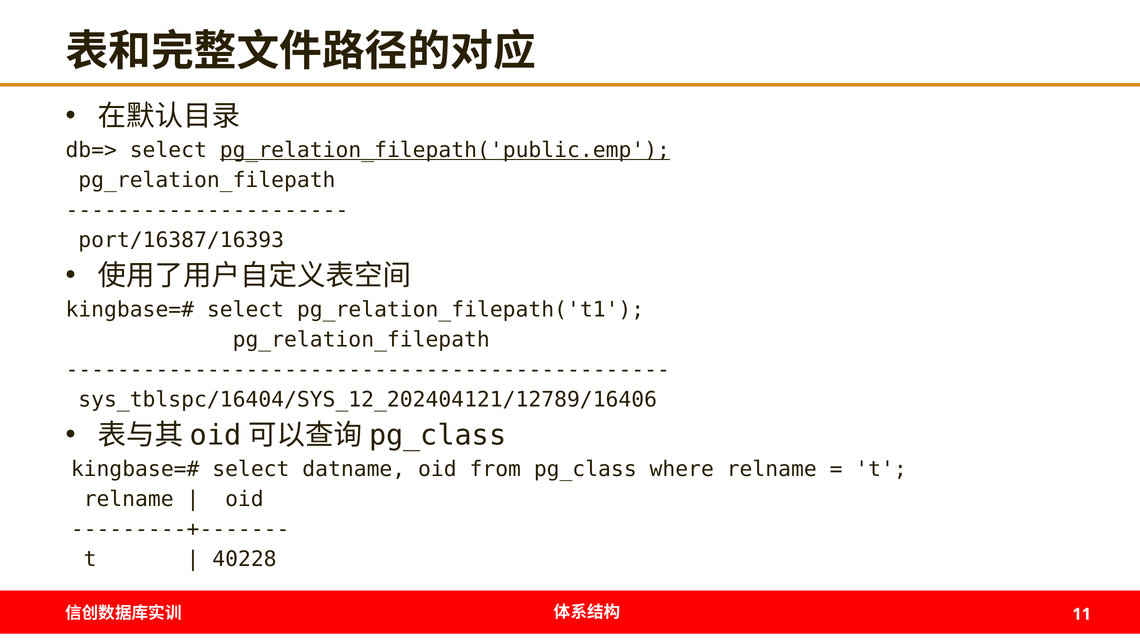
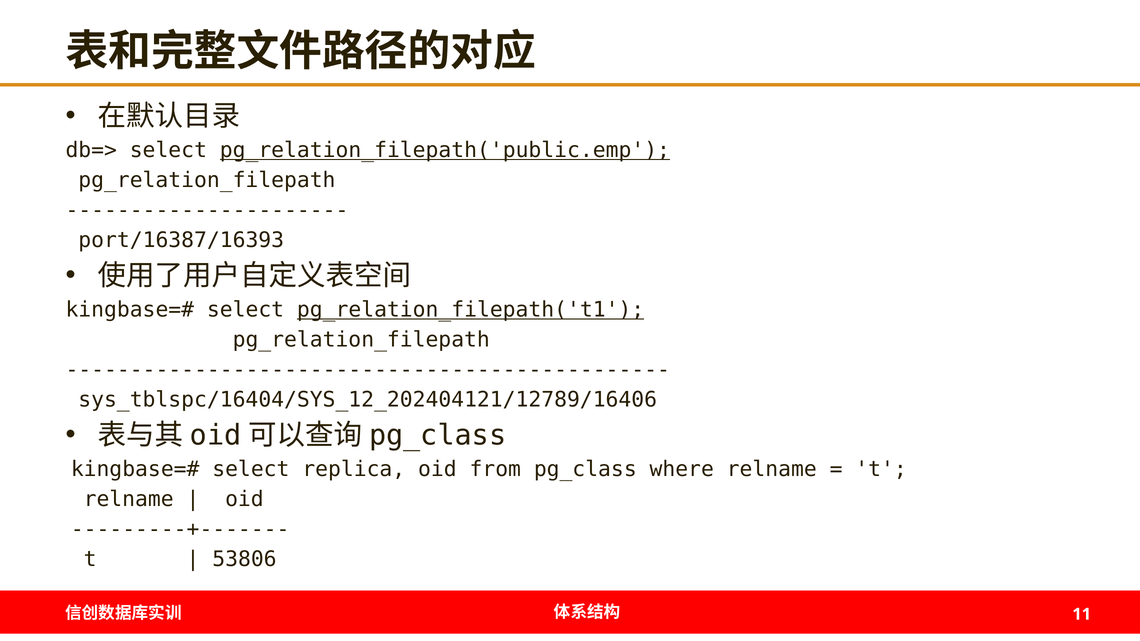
pg_relation_filepath('t1 underline: none -> present
datname: datname -> replica
40228: 40228 -> 53806
